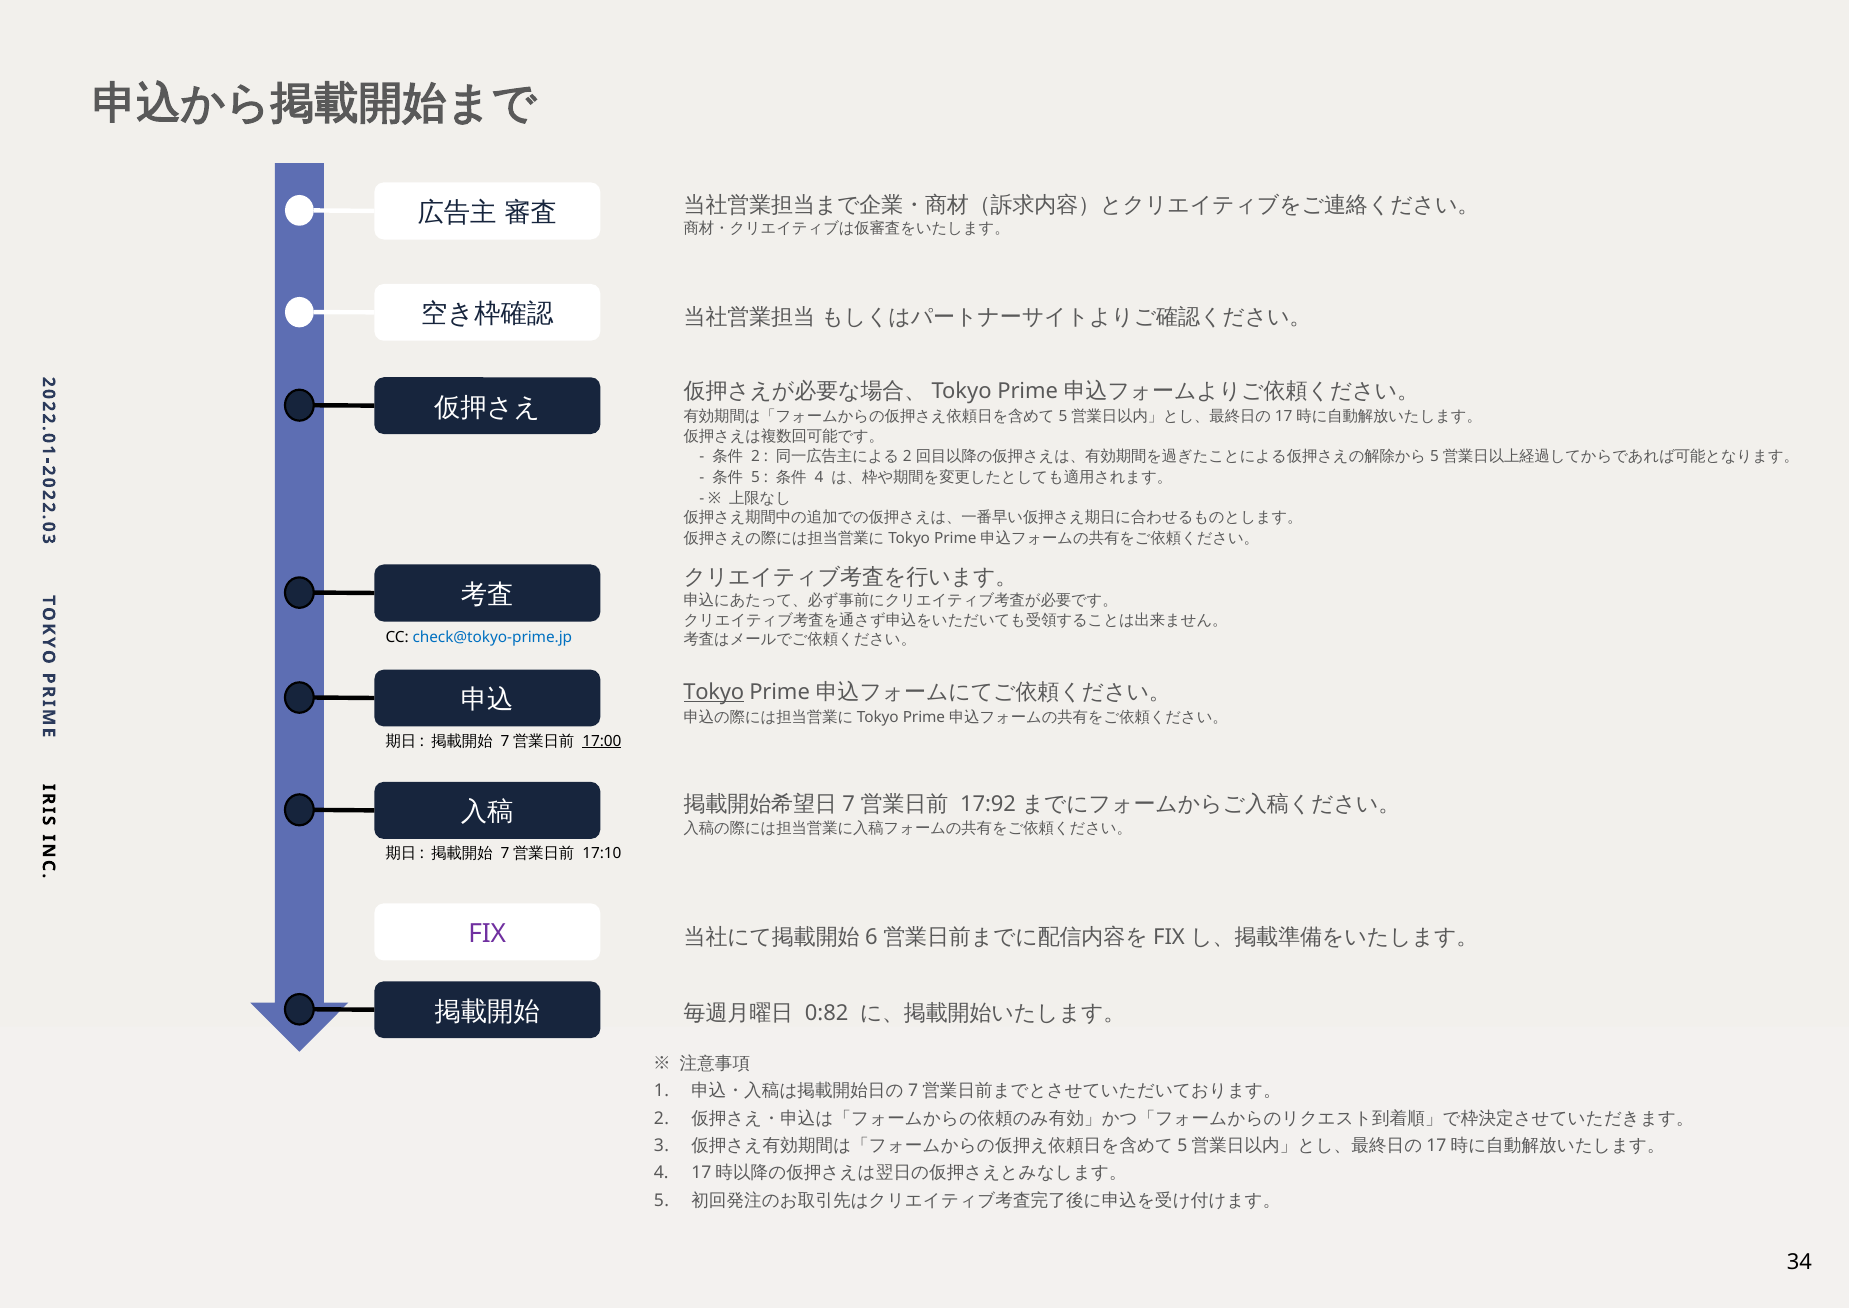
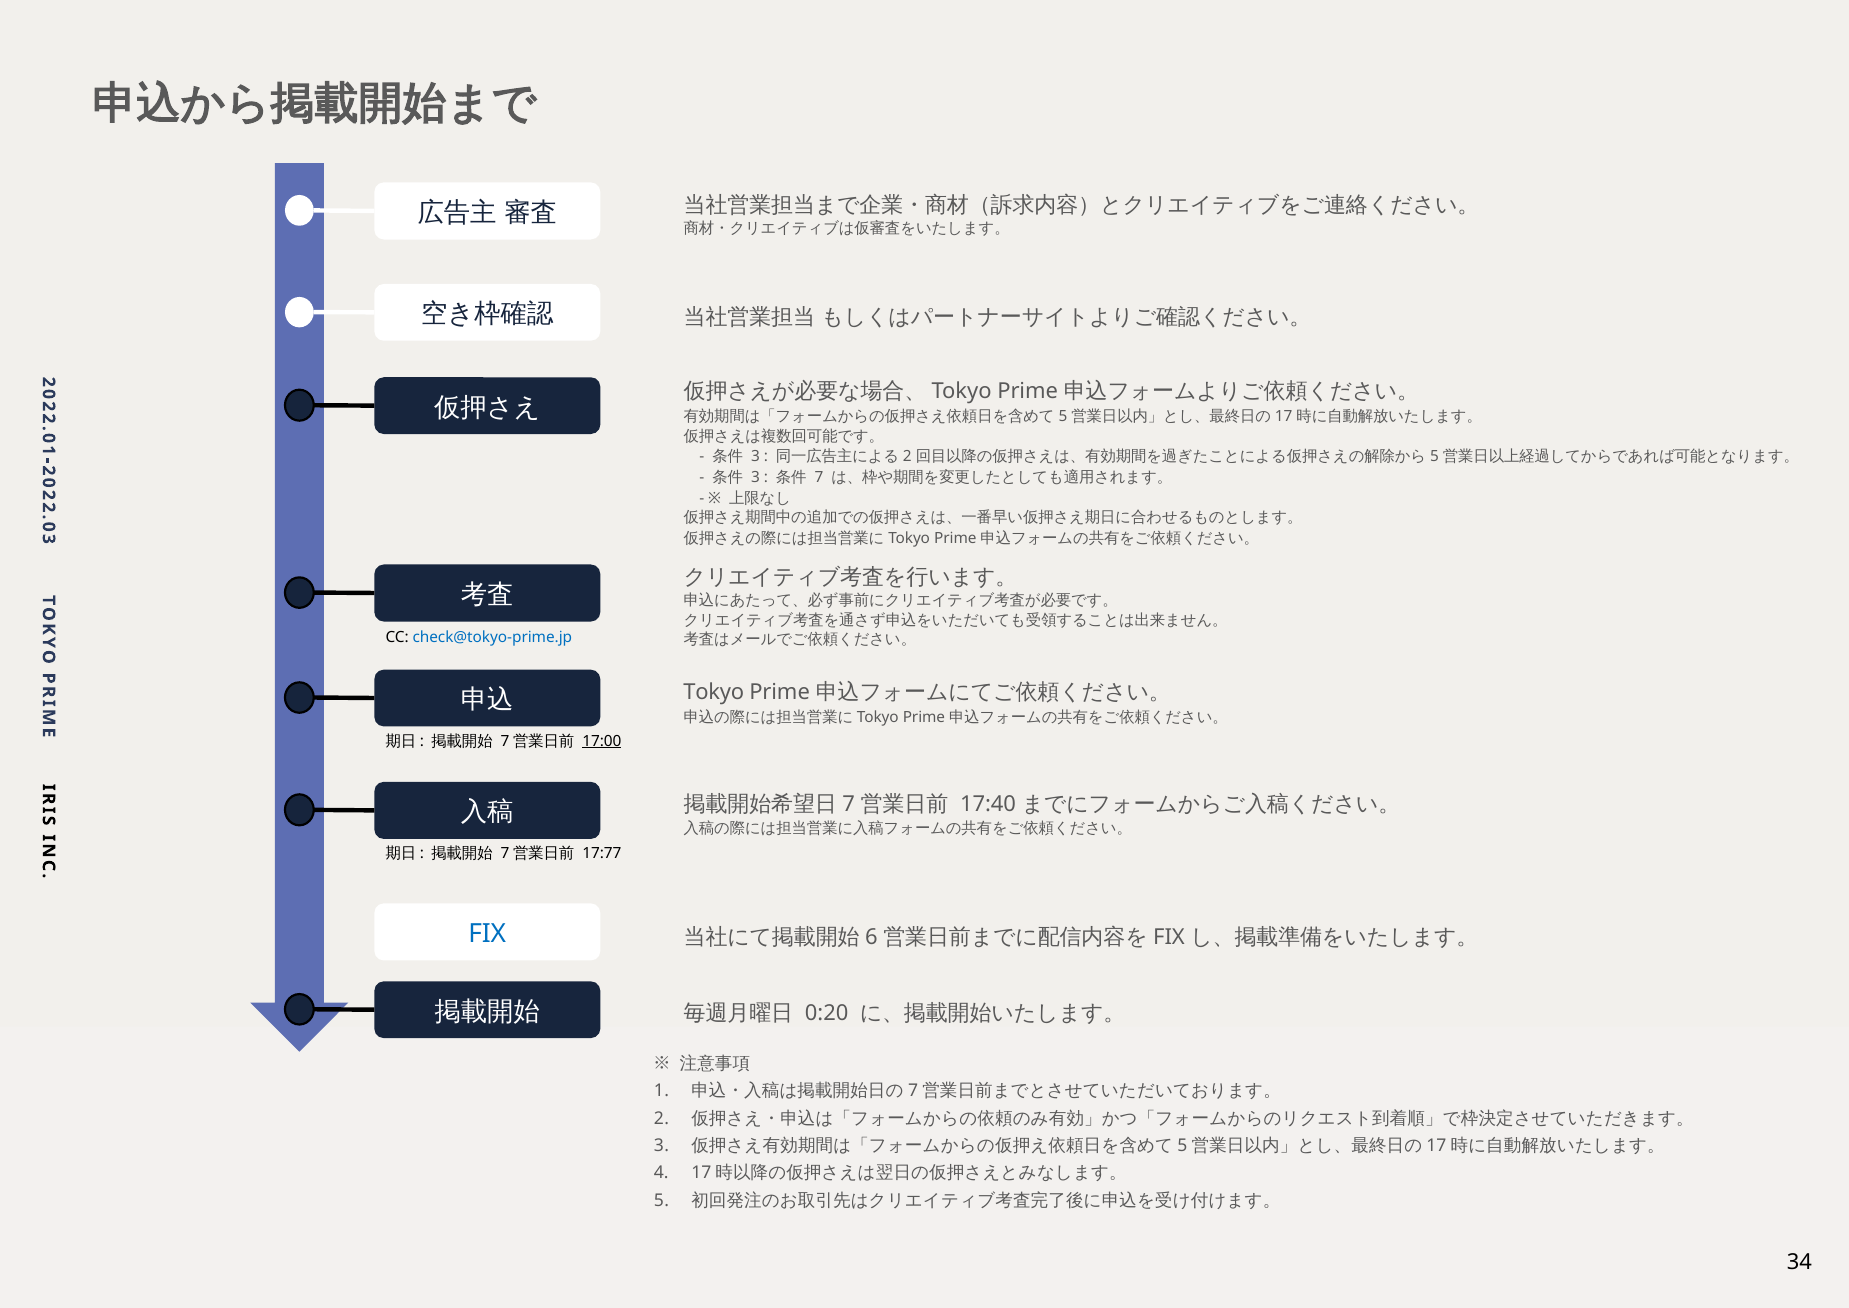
2 at (756, 457): 2 -> 3
5 at (756, 477): 5 -> 3
4 at (819, 477): 4 -> 7
Tokyo at (714, 692) underline: present -> none
17:92: 17:92 -> 17:40
17:10: 17:10 -> 17:77
FIX colour: purple -> blue
0:82: 0:82 -> 0:20
